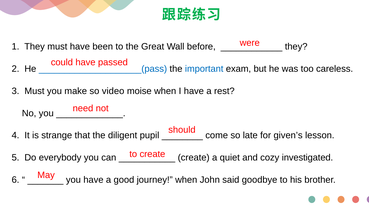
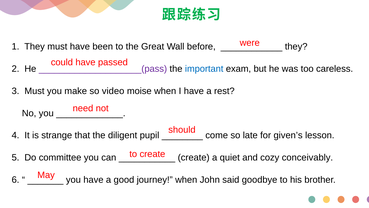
____________________(pass colour: blue -> purple
everybody: everybody -> committee
investigated: investigated -> conceivably
